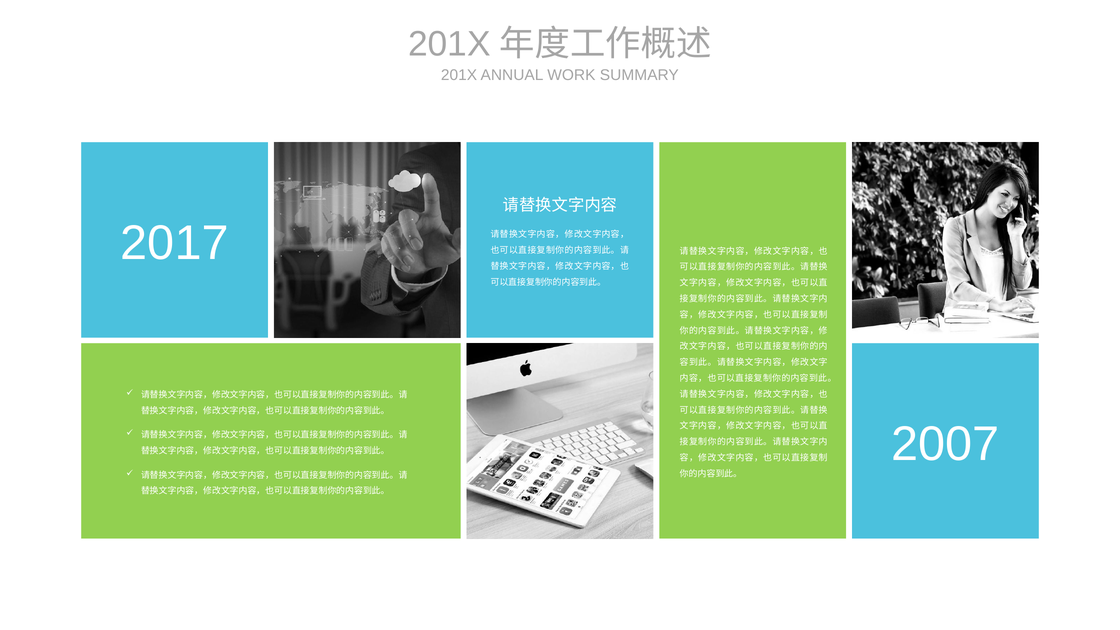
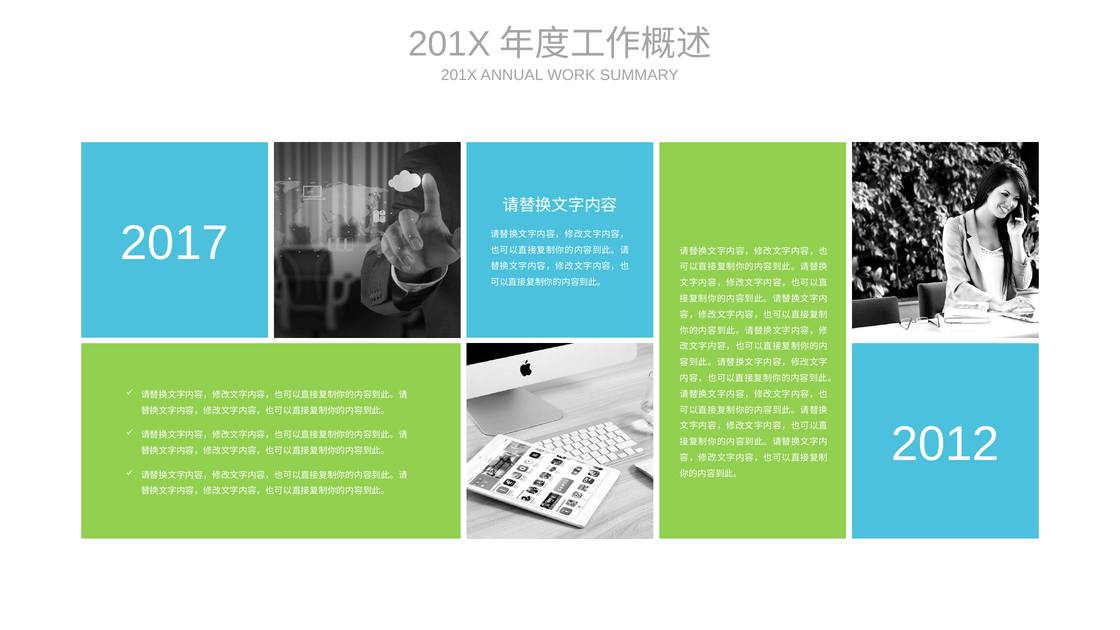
2007: 2007 -> 2012
